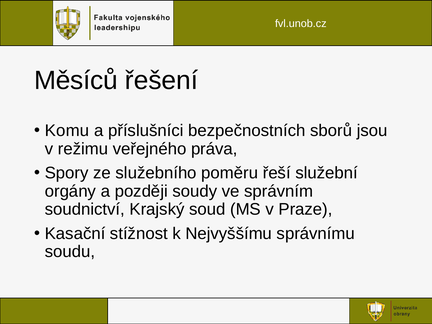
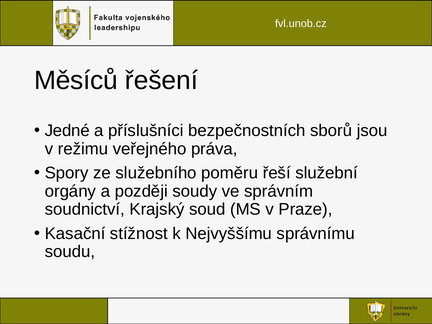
Komu: Komu -> Jedné
